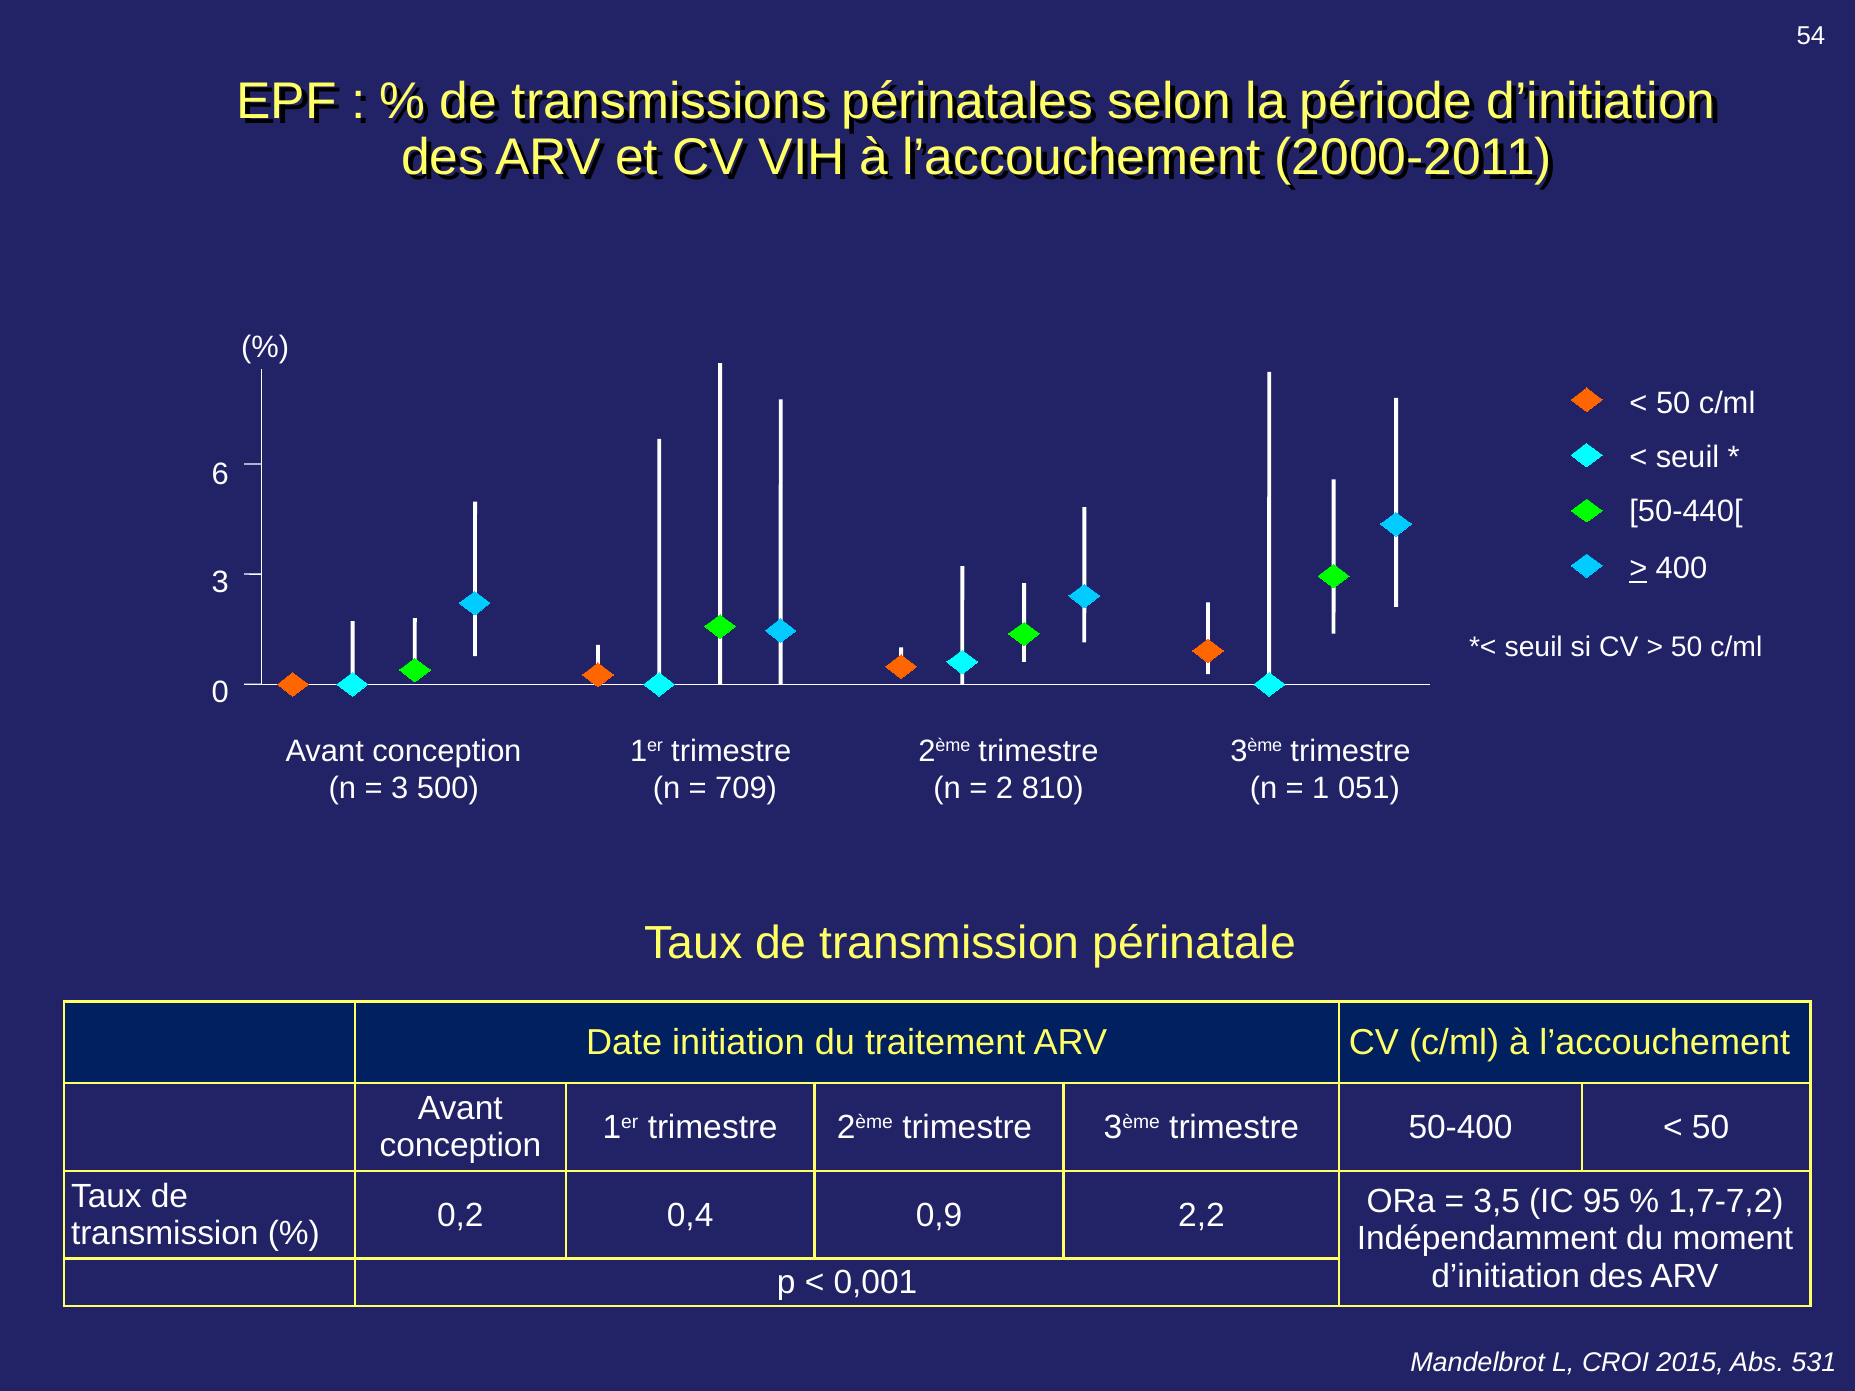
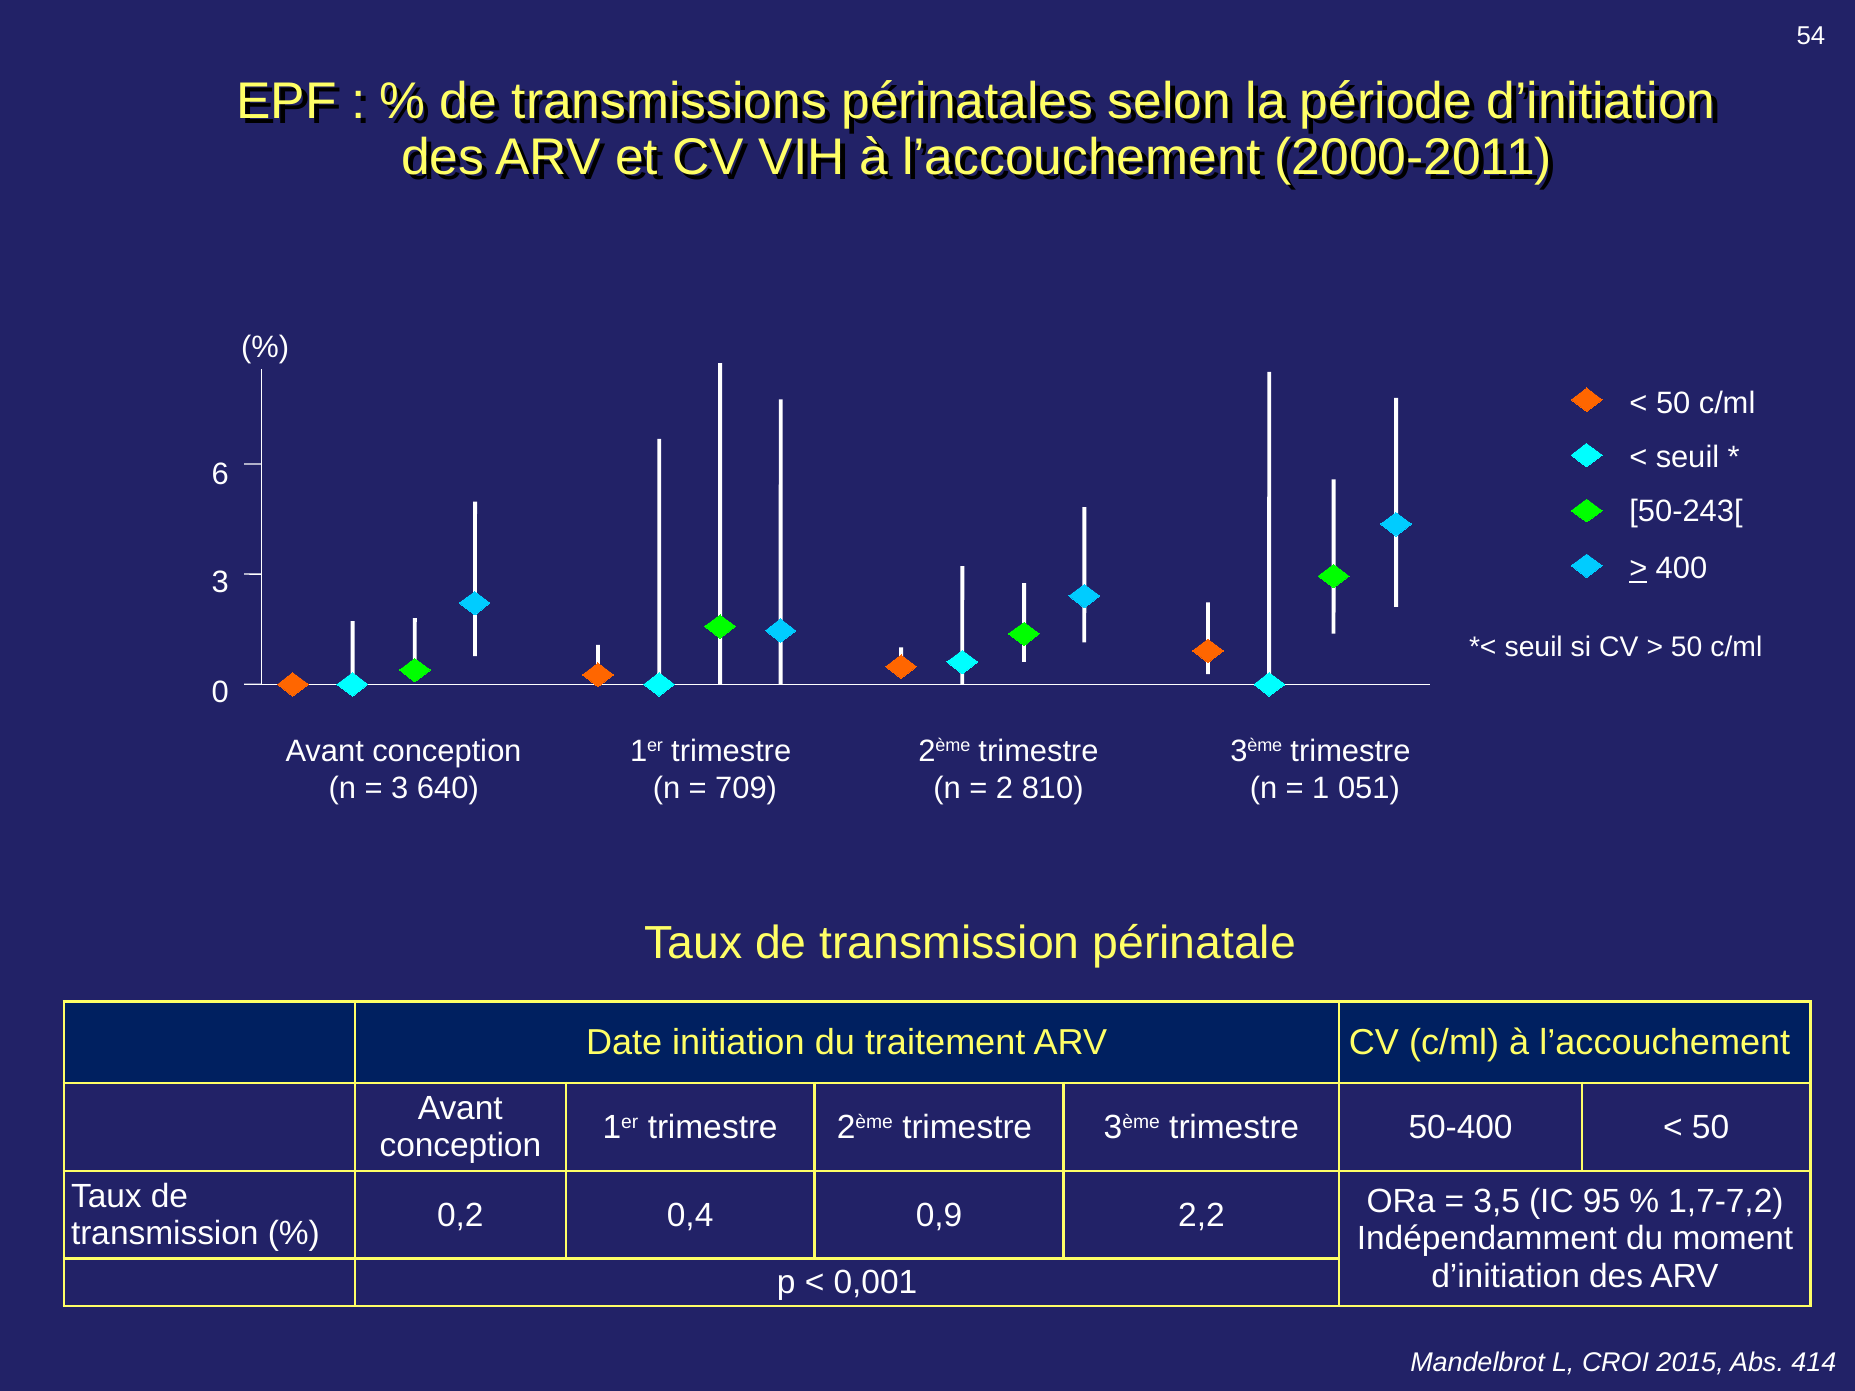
50-440[: 50-440[ -> 50-243[
500: 500 -> 640
531: 531 -> 414
